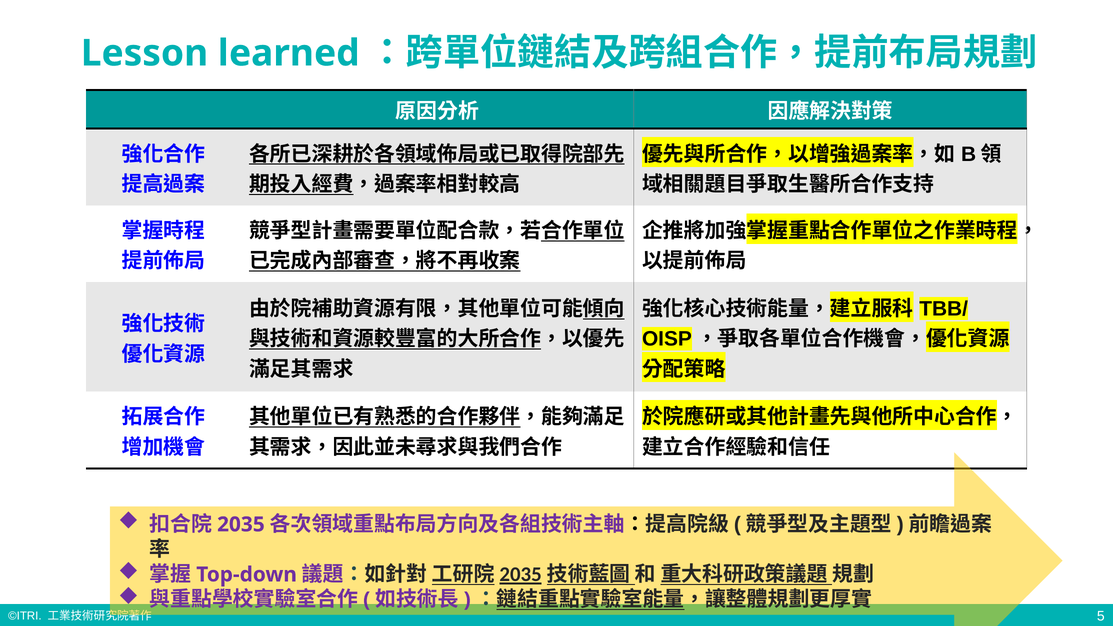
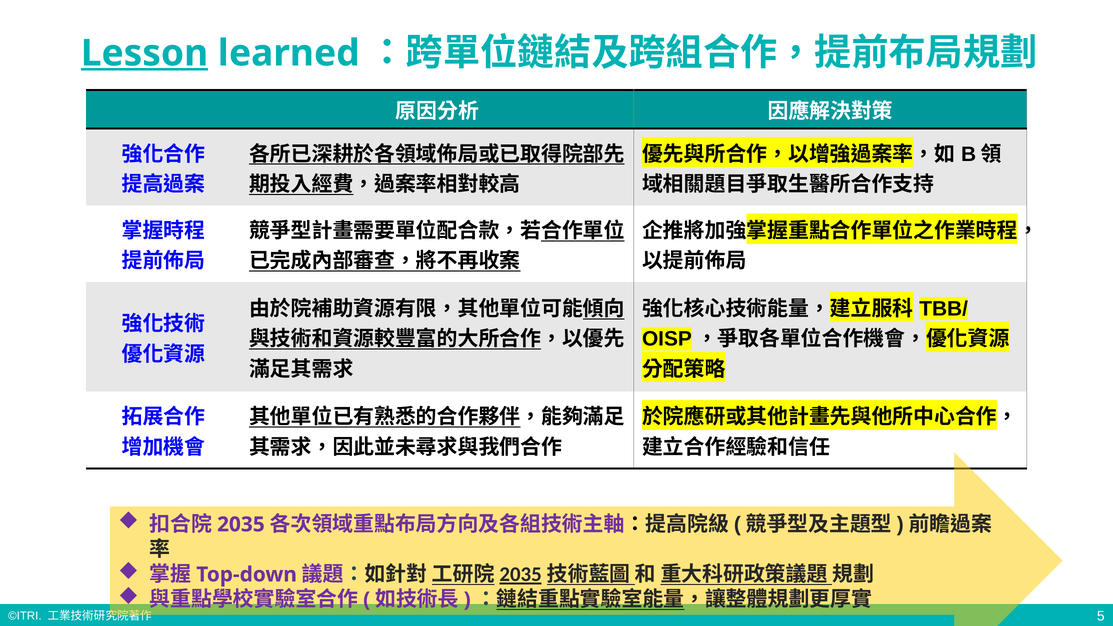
Lesson underline: none -> present
